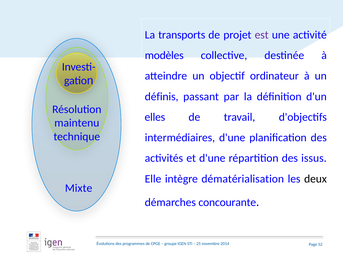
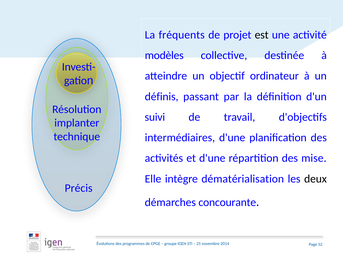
transports: transports -> fréquents
est colour: purple -> black
elles: elles -> suivi
maintenu: maintenu -> implanter
issus: issus -> mise
Mixte: Mixte -> Précis
